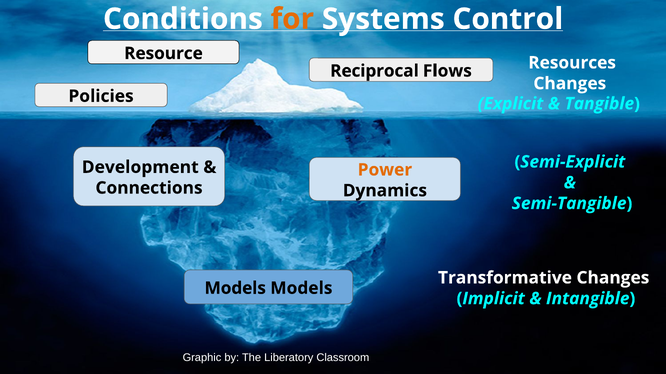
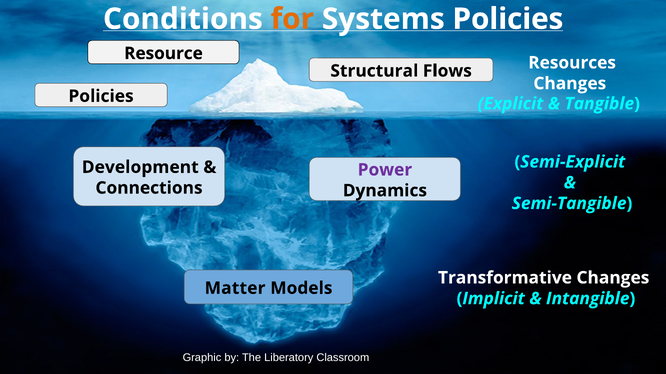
Systems Control: Control -> Policies
Reciprocal: Reciprocal -> Structural
Power colour: orange -> purple
Models at (235, 289): Models -> Matter
